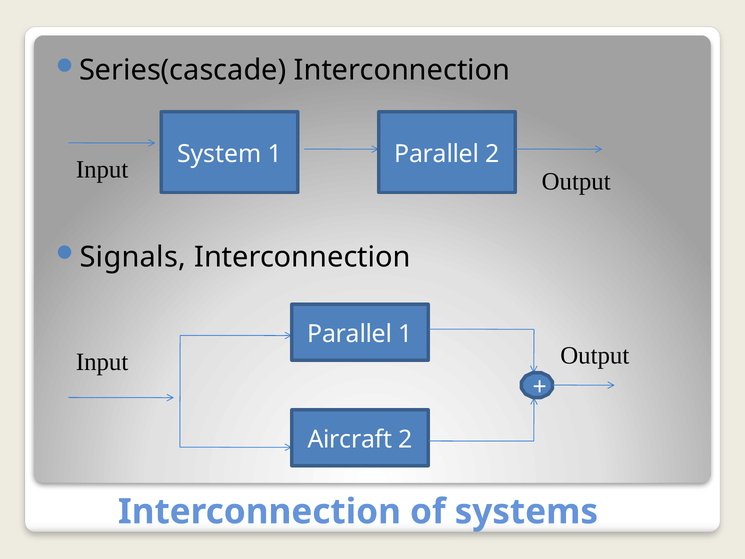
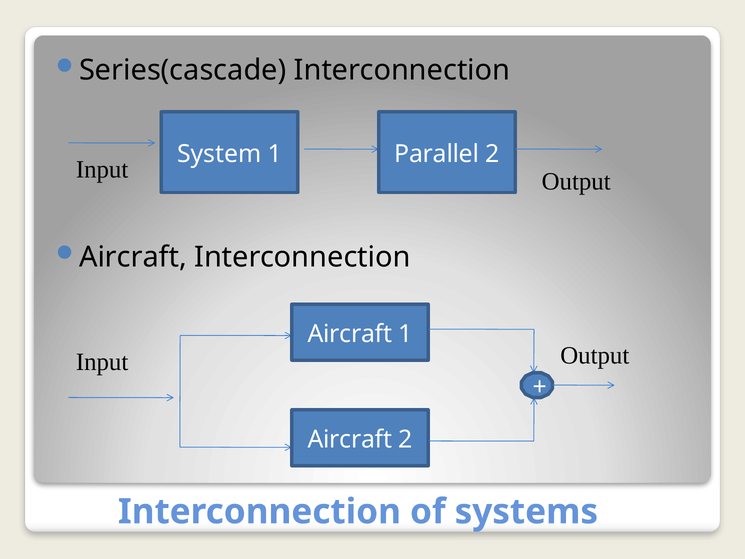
Signals at (133, 257): Signals -> Aircraft
Parallel at (350, 334): Parallel -> Aircraft
